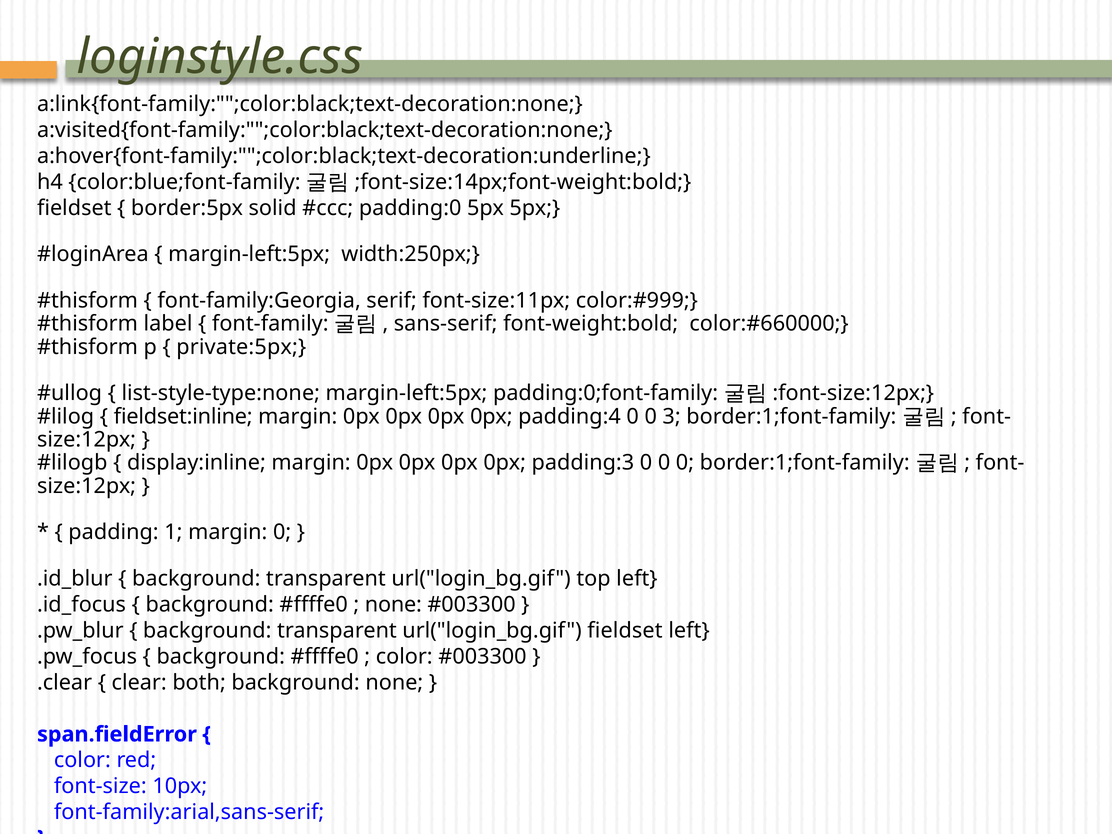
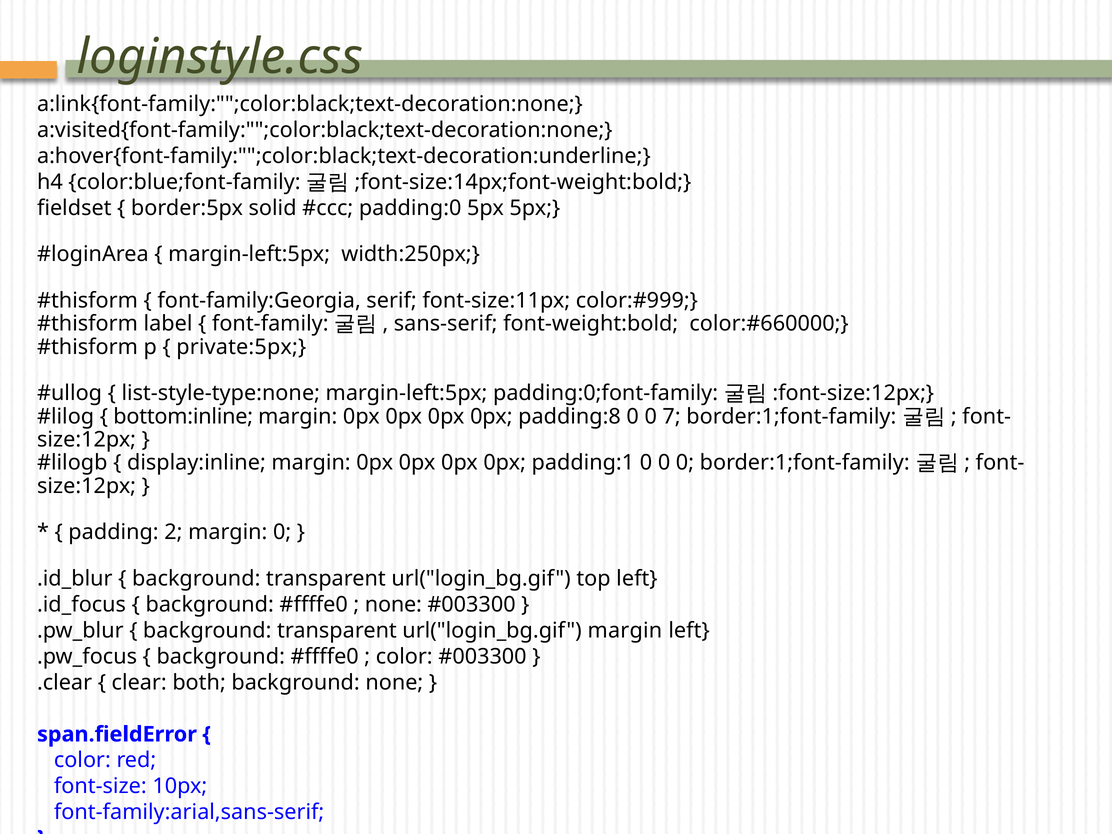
fieldset:inline: fieldset:inline -> bottom:inline
padding:4: padding:4 -> padding:8
3: 3 -> 7
padding:3: padding:3 -> padding:1
1: 1 -> 2
url("login_bg.gif fieldset: fieldset -> margin
